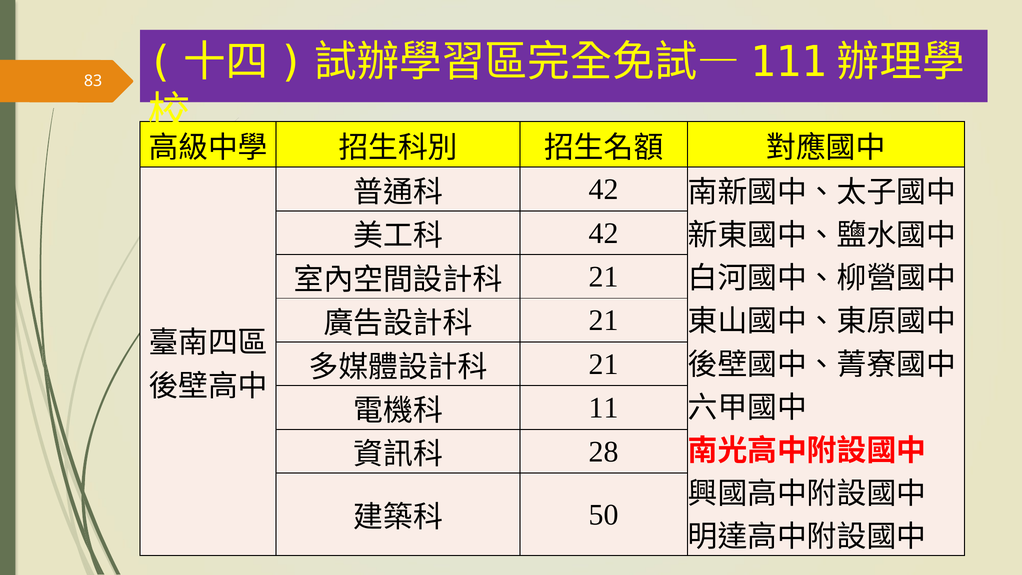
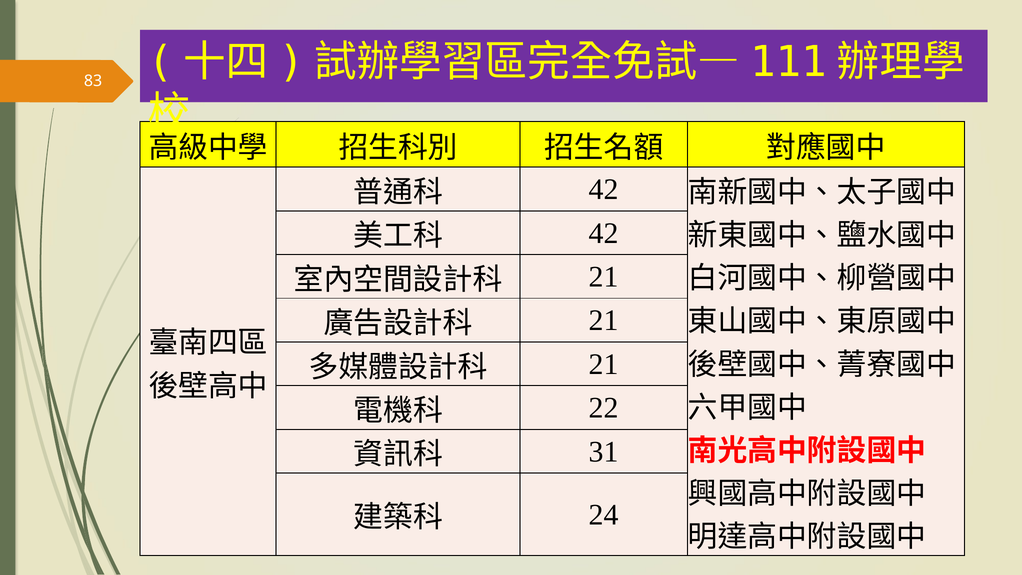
11: 11 -> 22
28: 28 -> 31
50: 50 -> 24
